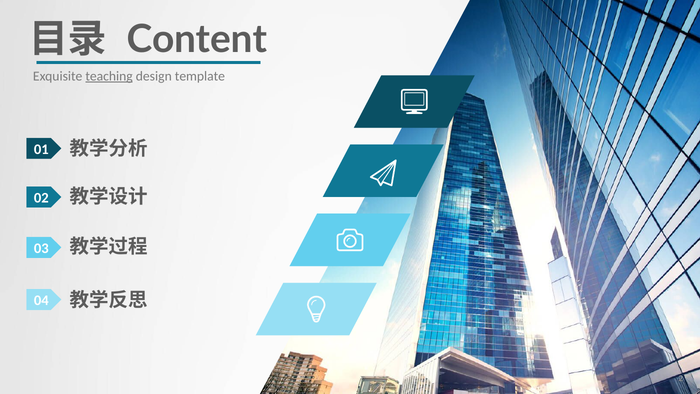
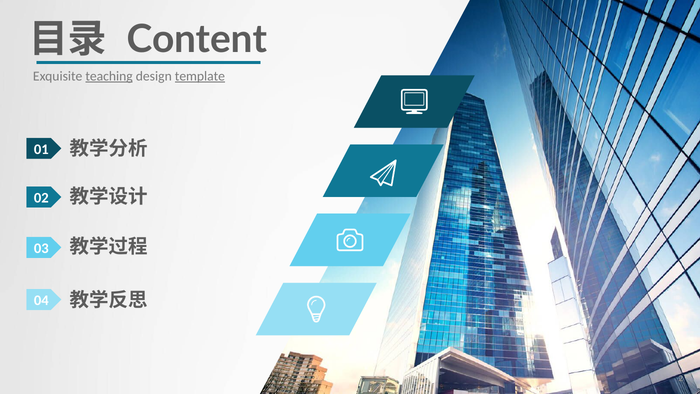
template underline: none -> present
